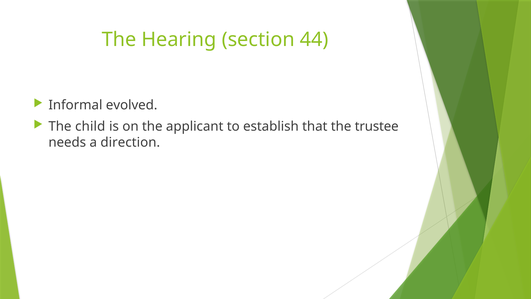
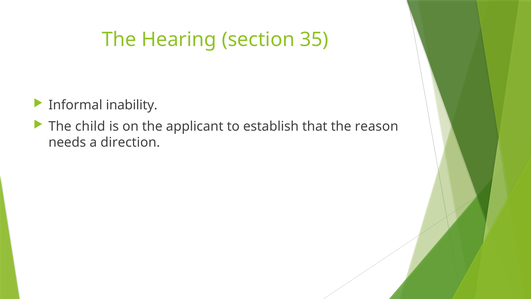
44: 44 -> 35
evolved: evolved -> inability
trustee: trustee -> reason
